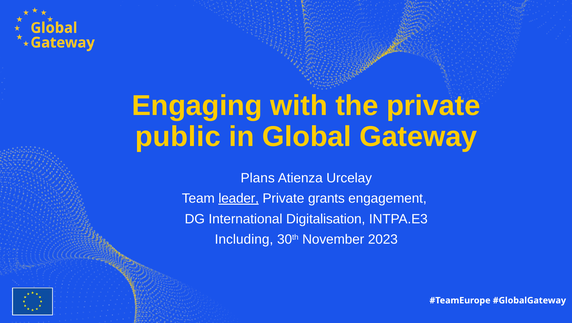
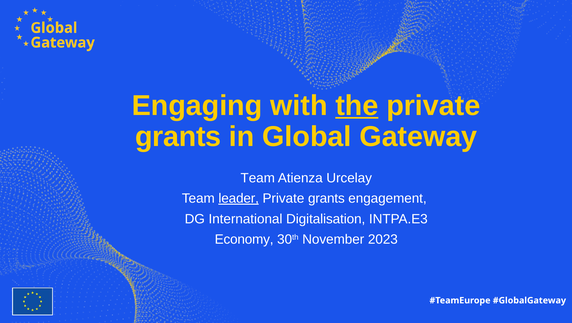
the underline: none -> present
public at (178, 136): public -> grants
Plans at (258, 178): Plans -> Team
Including: Including -> Economy
